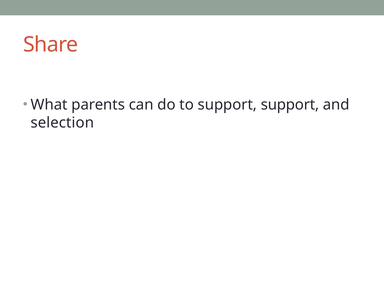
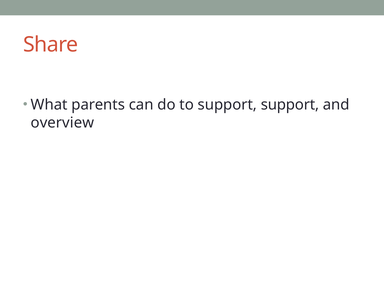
selection: selection -> overview
